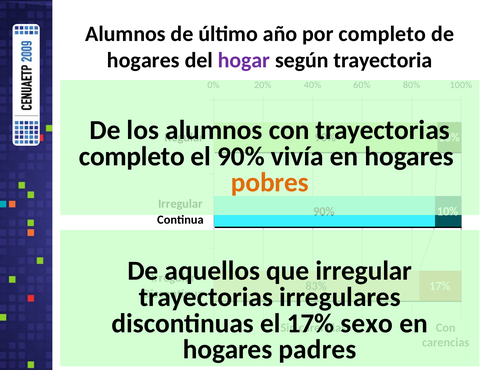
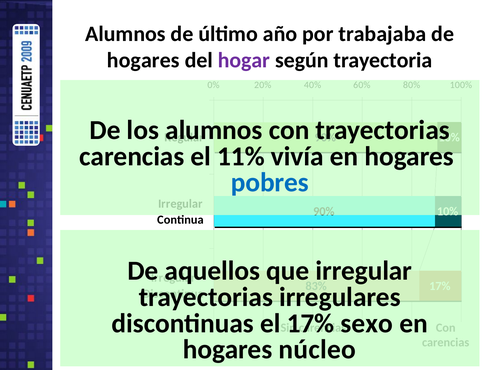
por completo: completo -> trabajaba
completo at (132, 156): completo -> carencias
el 90%: 90% -> 11%
pobres colour: orange -> blue
padres: padres -> núcleo
